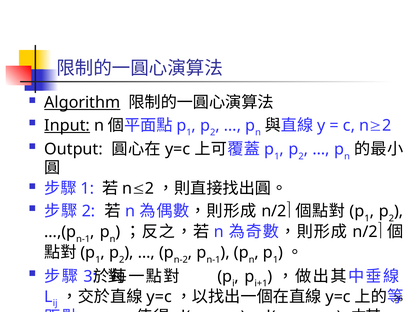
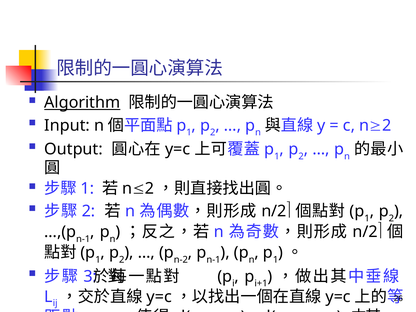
Input underline: present -> none
